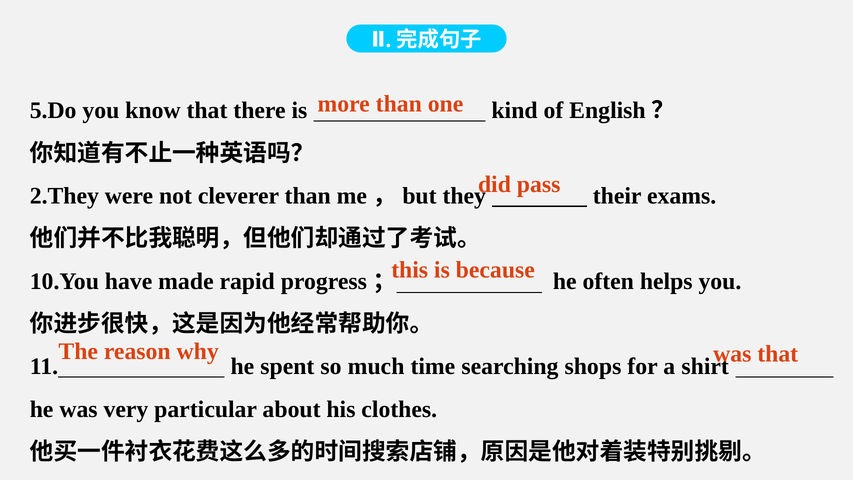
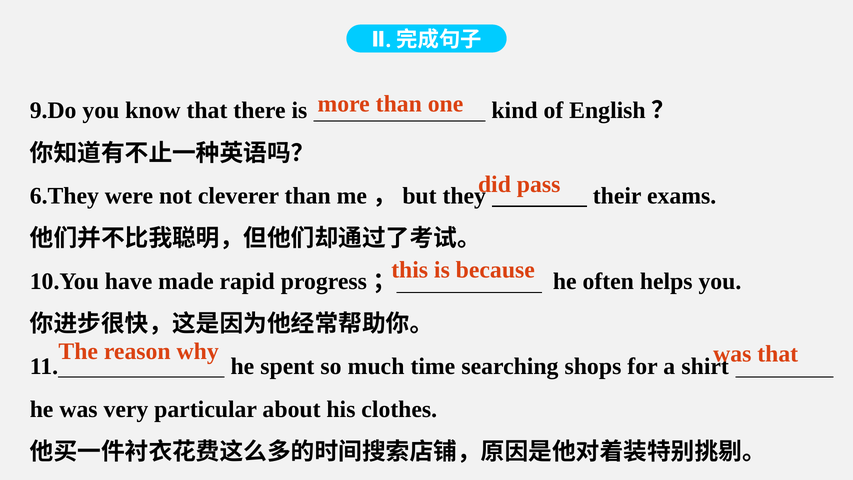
5.Do: 5.Do -> 9.Do
2.They: 2.They -> 6.They
